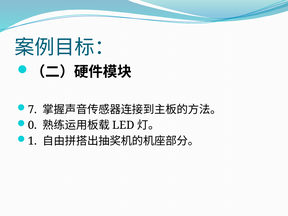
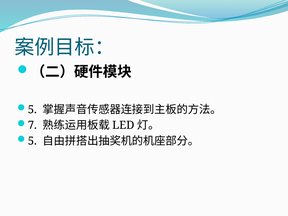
7 at (32, 110): 7 -> 5
0: 0 -> 7
1 at (32, 141): 1 -> 5
